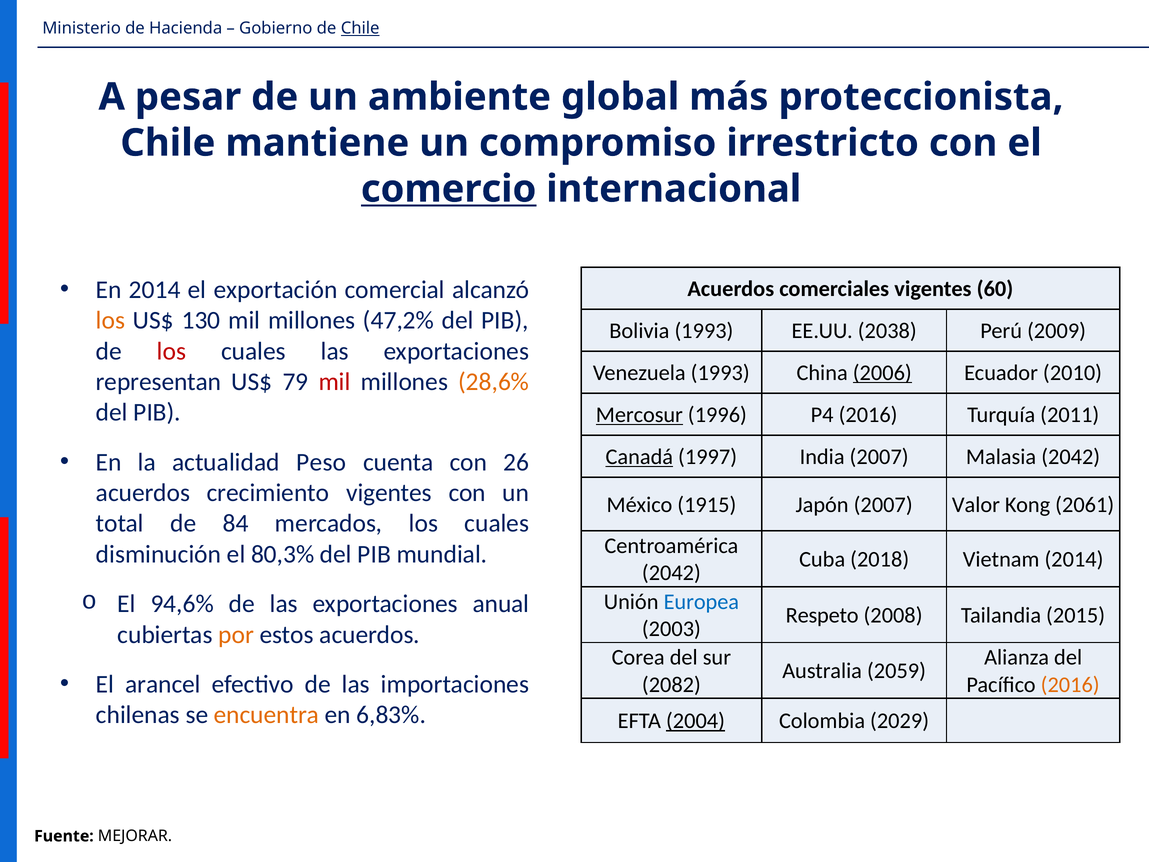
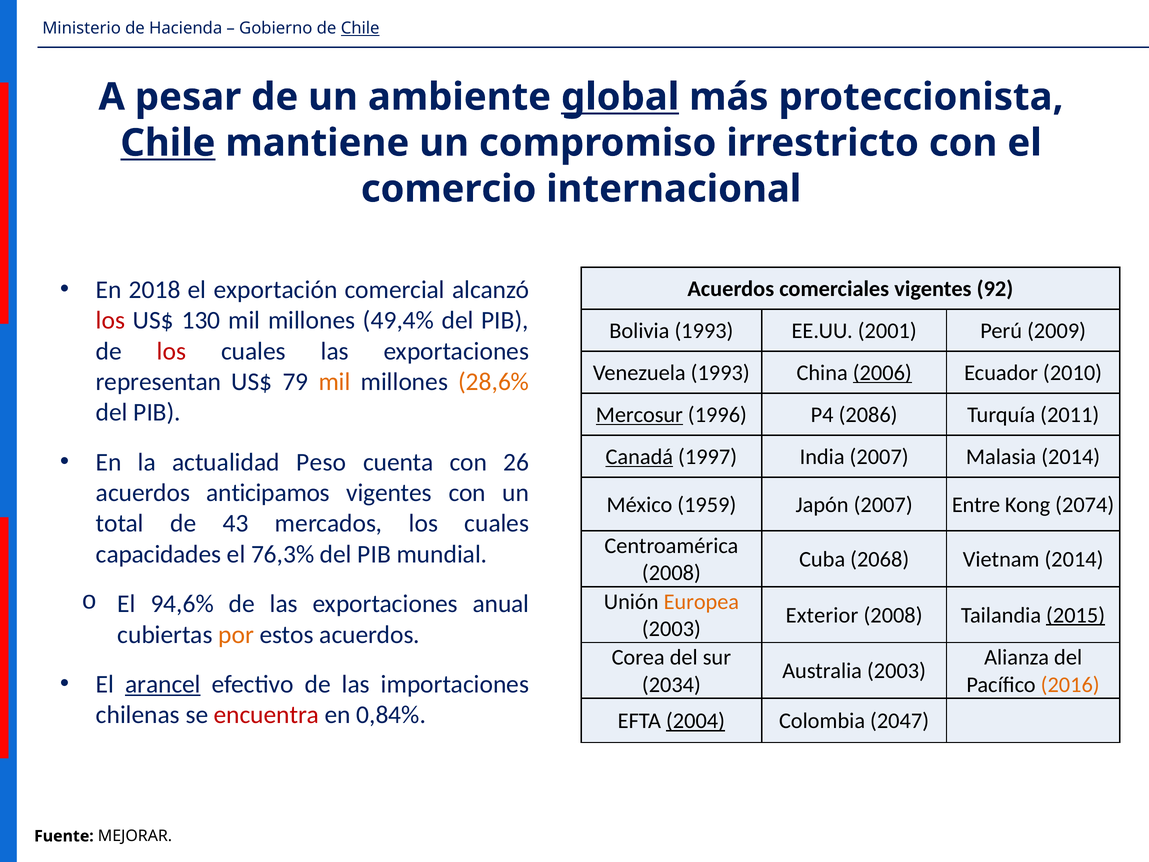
global underline: none -> present
Chile at (168, 143) underline: none -> present
comercio underline: present -> none
En 2014: 2014 -> 2018
60: 60 -> 92
los at (111, 320) colour: orange -> red
47,2%: 47,2% -> 49,4%
2038: 2038 -> 2001
mil at (335, 382) colour: red -> orange
P4 2016: 2016 -> 2086
Malasia 2042: 2042 -> 2014
crecimiento: crecimiento -> anticipamos
1915: 1915 -> 1959
Valor: Valor -> Entre
2061: 2061 -> 2074
84: 84 -> 43
disminución: disminución -> capacidades
80,3%: 80,3% -> 76,3%
2018: 2018 -> 2068
2042 at (671, 573): 2042 -> 2008
Europea colour: blue -> orange
Respeto: Respeto -> Exterior
2015 underline: none -> present
Australia 2059: 2059 -> 2003
arancel underline: none -> present
2082: 2082 -> 2034
encuentra colour: orange -> red
6,83%: 6,83% -> 0,84%
2029: 2029 -> 2047
